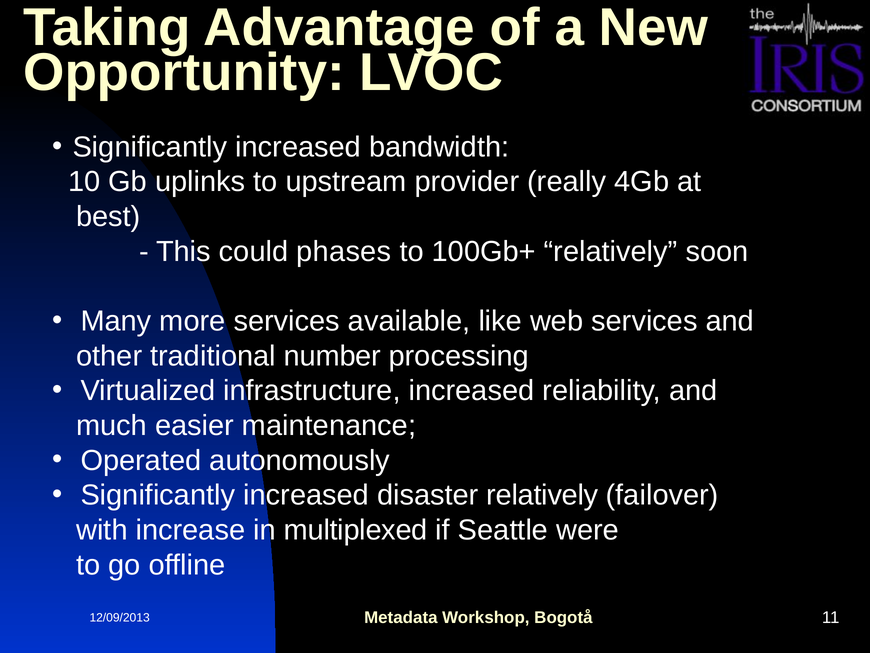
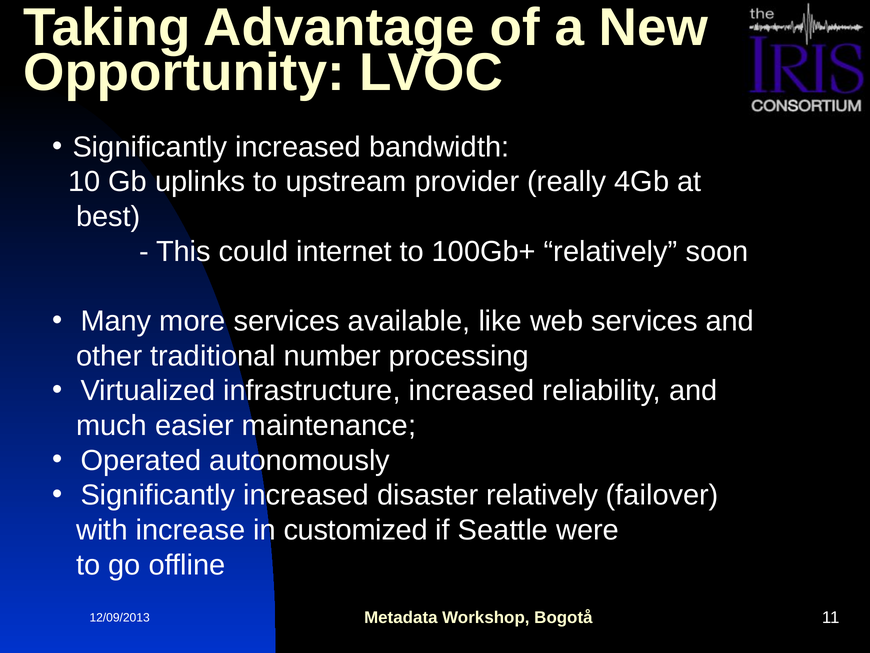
phases: phases -> internet
multiplexed: multiplexed -> customized
